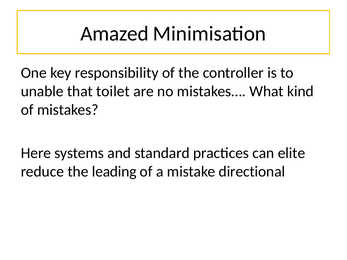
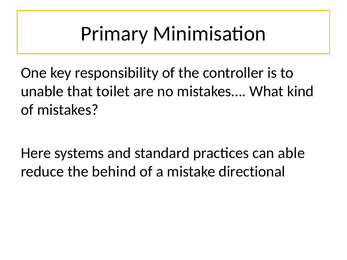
Amazed: Amazed -> Primary
elite: elite -> able
leading: leading -> behind
